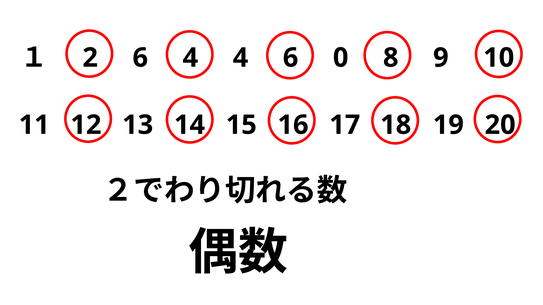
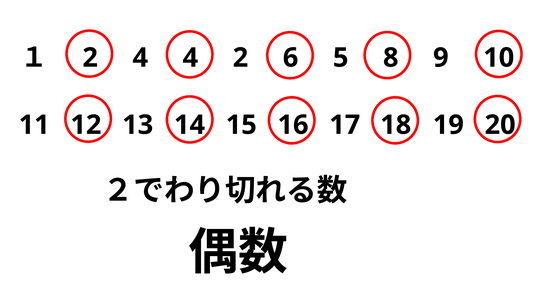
１ 6: 6 -> 4
4 at (240, 58): 4 -> 2
0: 0 -> 5
